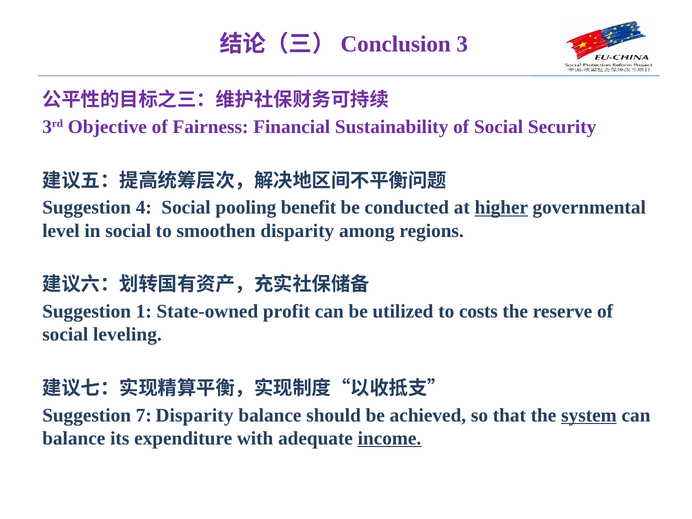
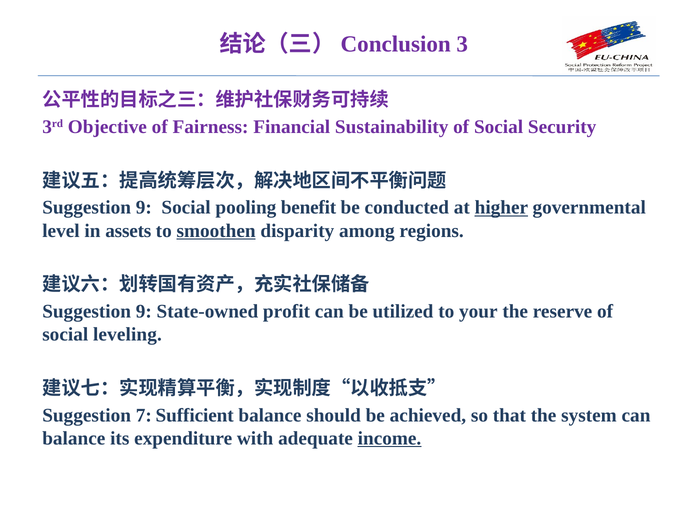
4 at (144, 208): 4 -> 9
in social: social -> assets
smoothen underline: none -> present
1 at (144, 311): 1 -> 9
costs: costs -> your
7 Disparity: Disparity -> Sufficient
system underline: present -> none
